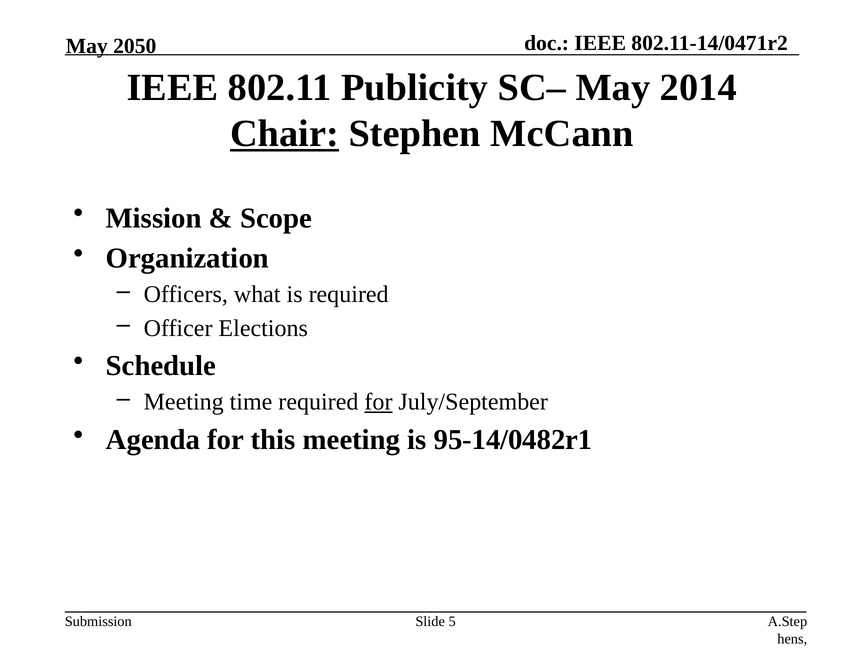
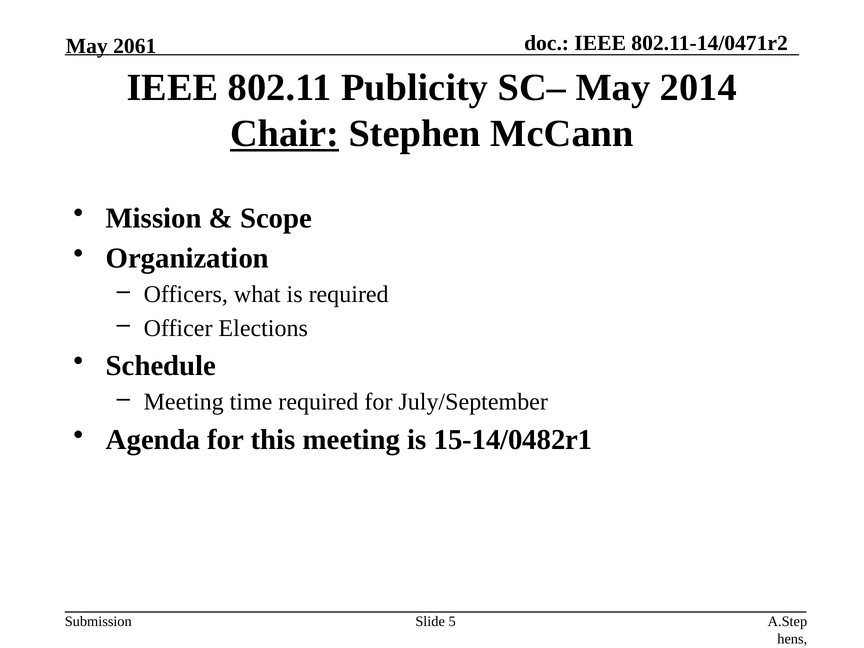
2050: 2050 -> 2061
for at (378, 402) underline: present -> none
95-14/0482r1: 95-14/0482r1 -> 15-14/0482r1
